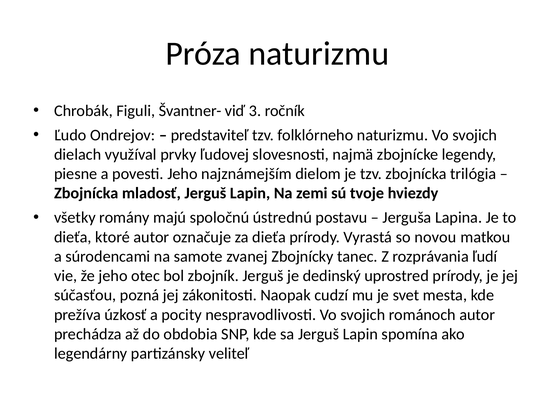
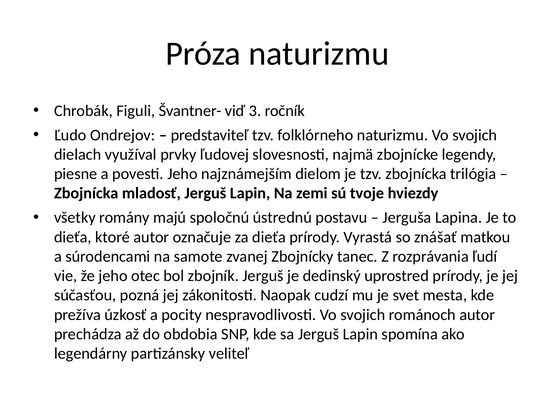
novou: novou -> znášať
